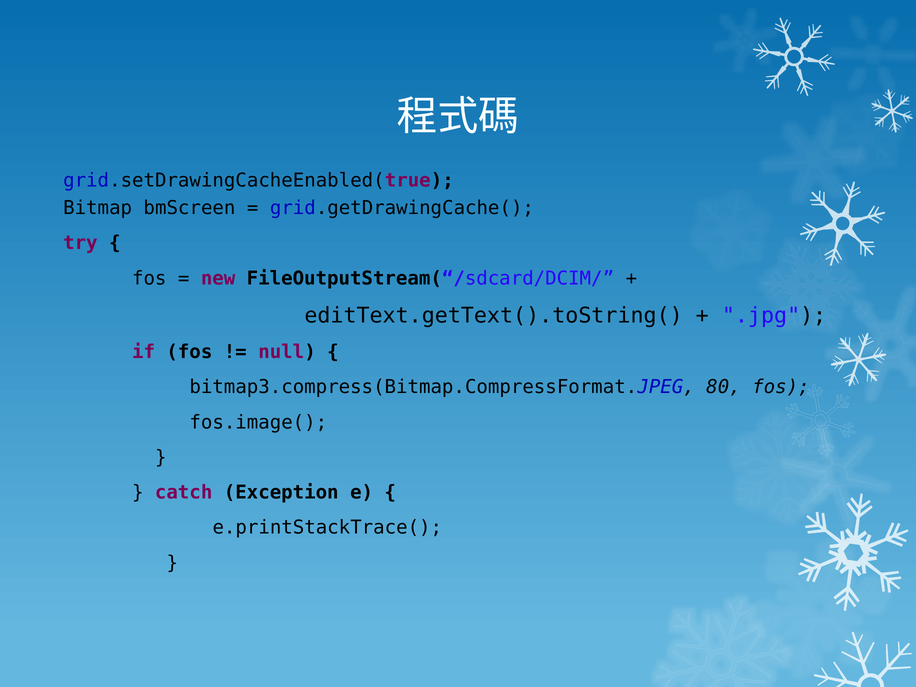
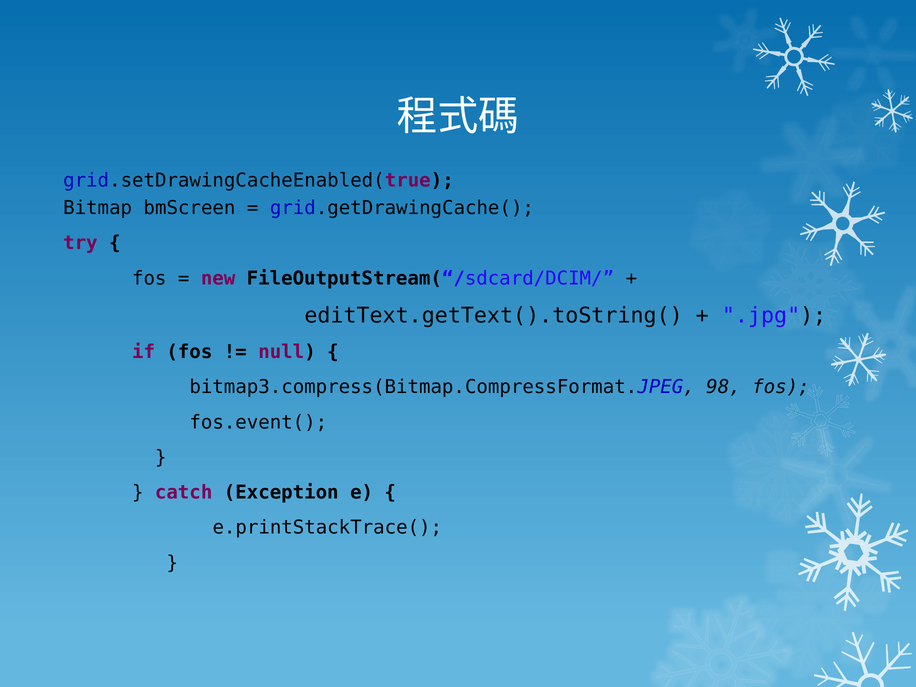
80: 80 -> 98
fos.image(: fos.image( -> fos.event(
